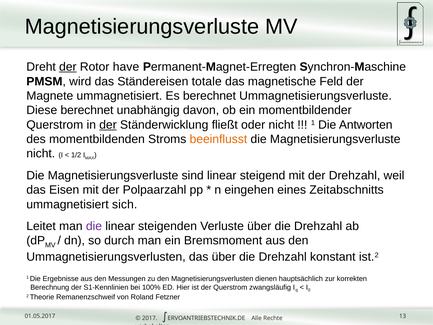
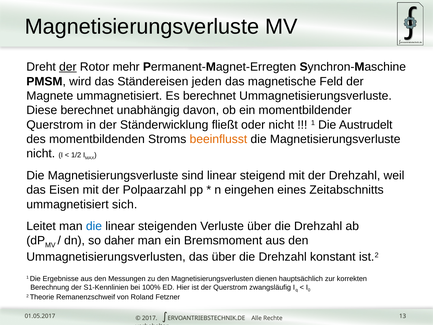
have: have -> mehr
totale: totale -> jeden
der at (108, 125) underline: present -> none
Antworten: Antworten -> Austrudelt
die at (94, 226) colour: purple -> blue
durch: durch -> daher
